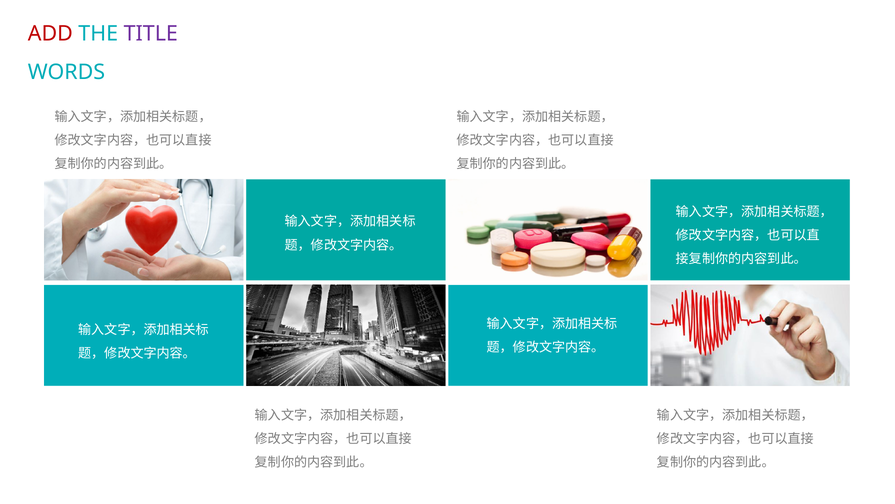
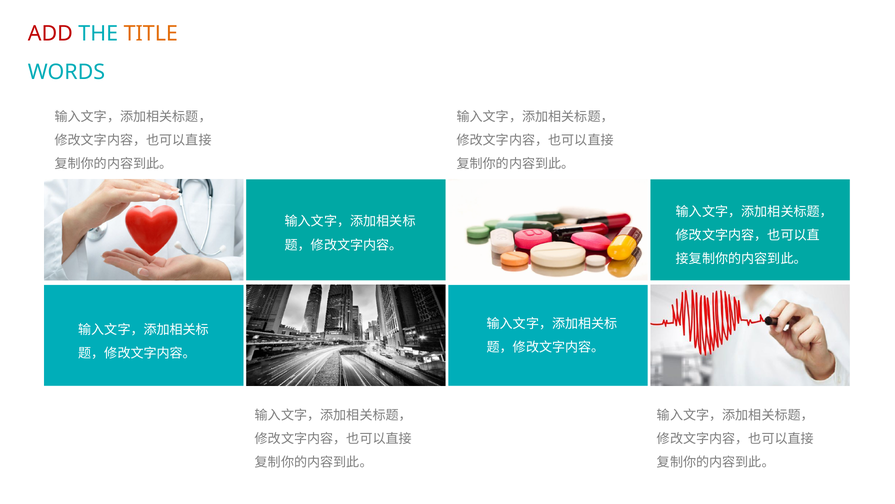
TITLE colour: purple -> orange
